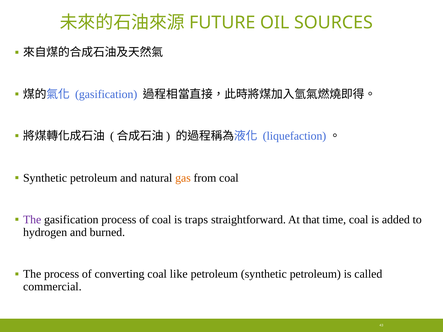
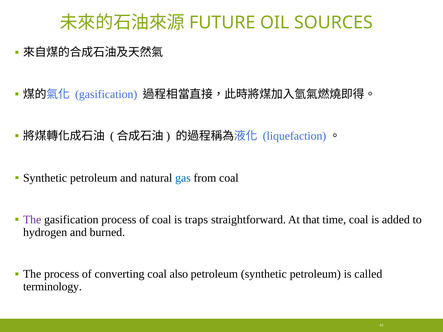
gas colour: orange -> blue
like: like -> also
commercial: commercial -> terminology
